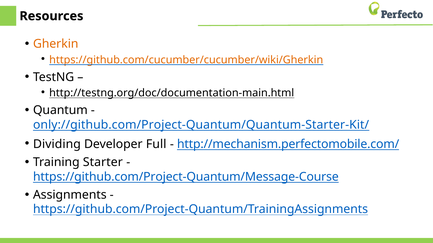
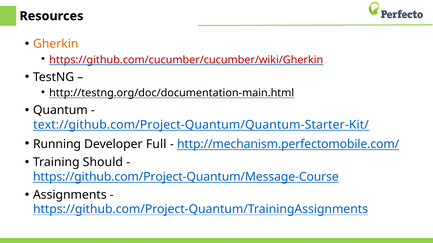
https://github.com/cucumber/cucumber/wiki/Gherkin colour: orange -> red
only://github.com/Project-Quantum/Quantum-Starter-Kit/: only://github.com/Project-Quantum/Quantum-Starter-Kit/ -> text://github.com/Project-Quantum/Quantum-Starter-Kit/
Dividing: Dividing -> Running
Starter: Starter -> Should
